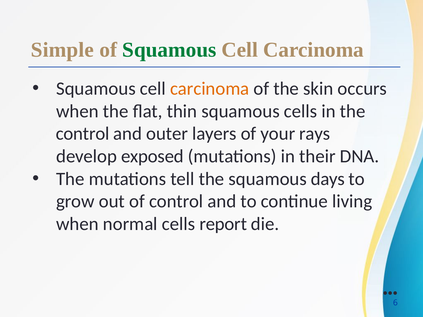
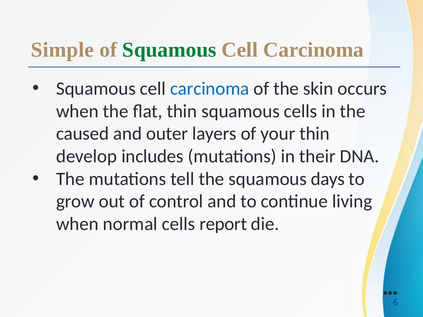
carcinoma at (210, 89) colour: orange -> blue
control at (83, 134): control -> caused
your rays: rays -> thin
exposed: exposed -> includes
